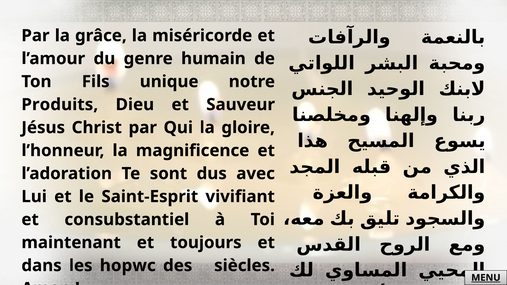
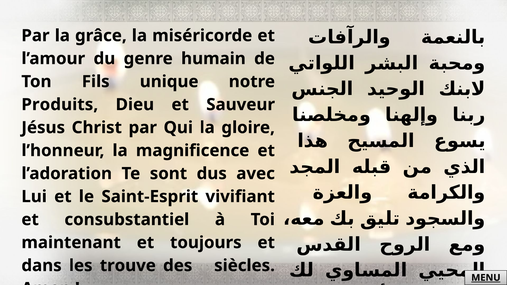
hopwc: hopwc -> trouve
